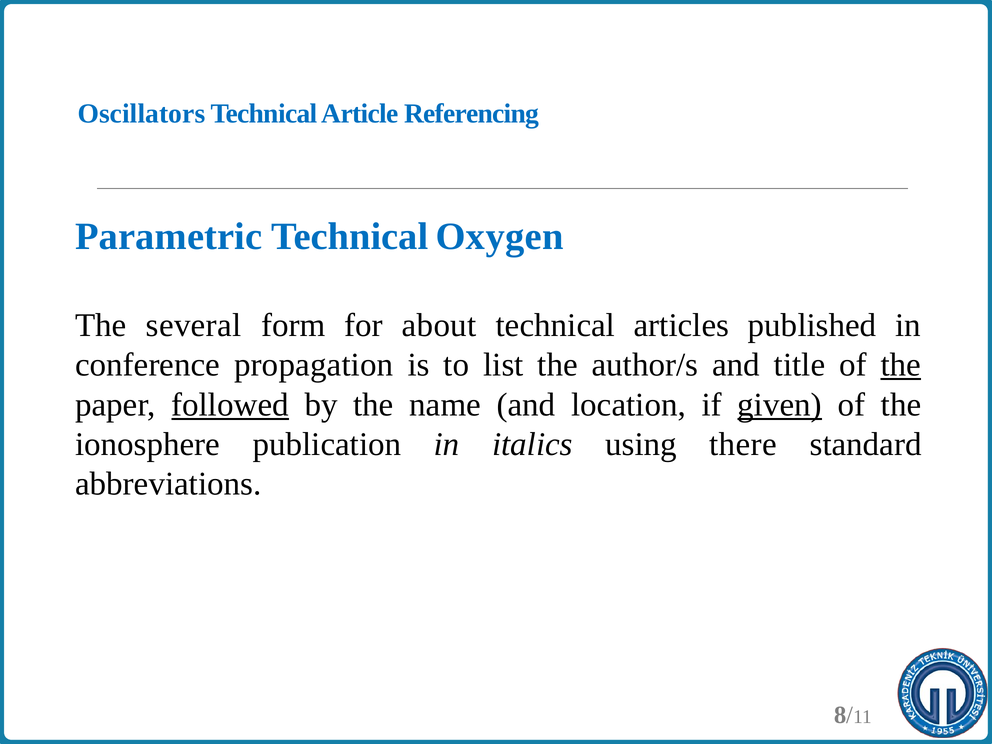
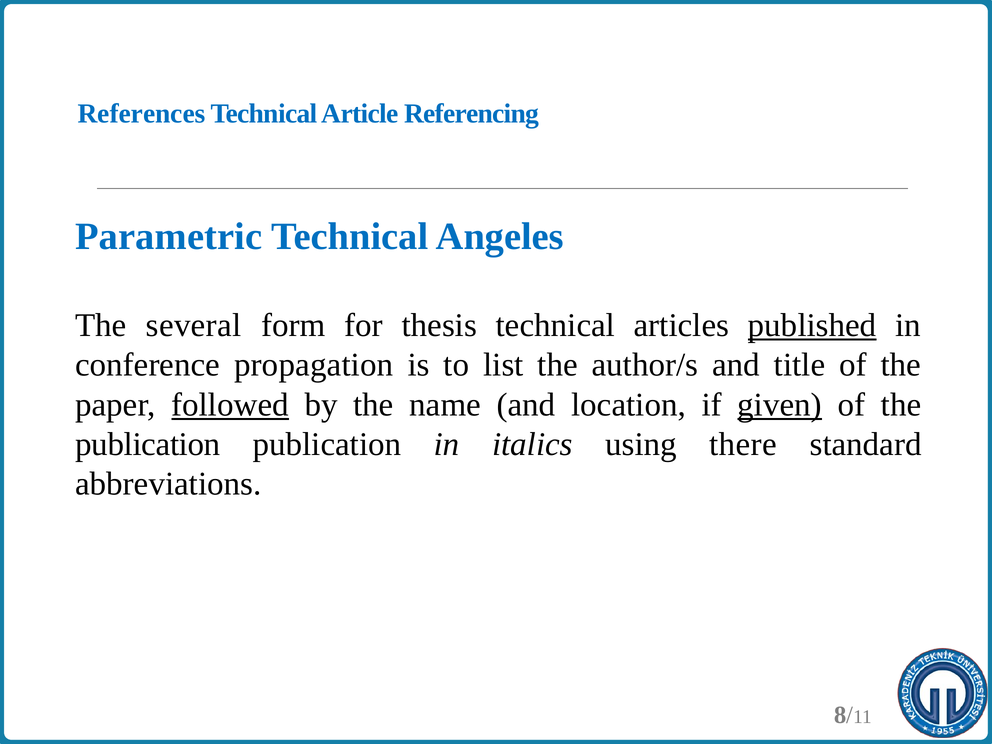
Oscillators: Oscillators -> References
Oxygen: Oxygen -> Angeles
about: about -> thesis
published underline: none -> present
the at (901, 365) underline: present -> none
ionosphere at (148, 444): ionosphere -> publication
